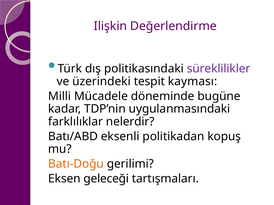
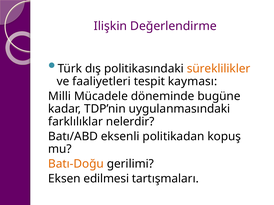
süreklilikler colour: purple -> orange
üzerindeki: üzerindeki -> faaliyetleri
geleceği: geleceği -> edilmesi
